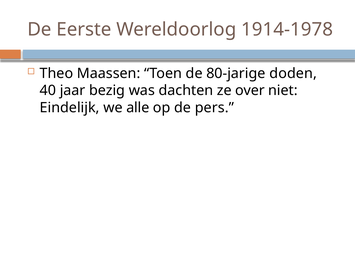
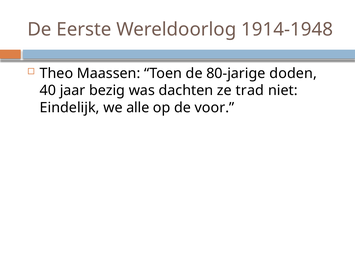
1914-1978: 1914-1978 -> 1914-1948
over: over -> trad
pers: pers -> voor
